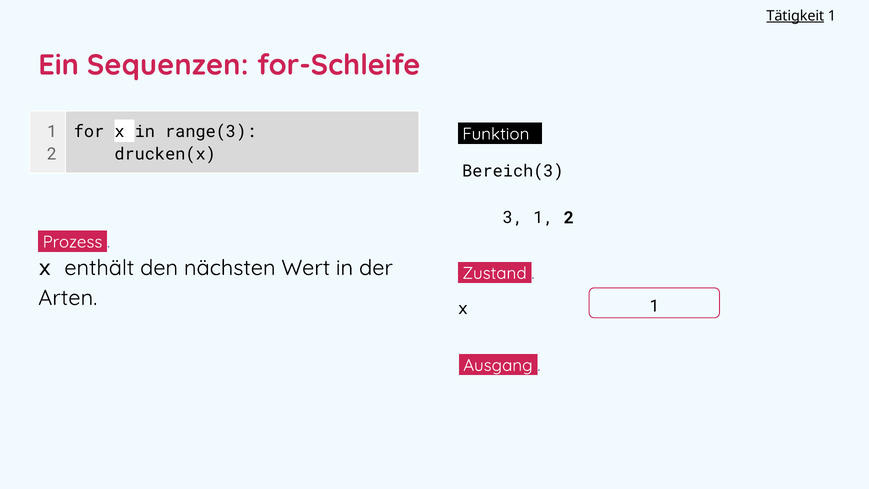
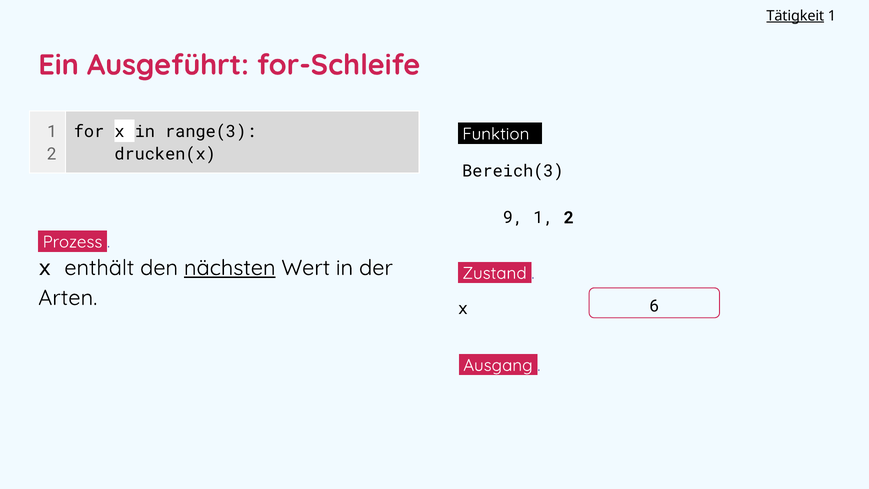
Sequenzen: Sequenzen -> Ausgeführt
3: 3 -> 9
nächsten underline: none -> present
x 1: 1 -> 6
